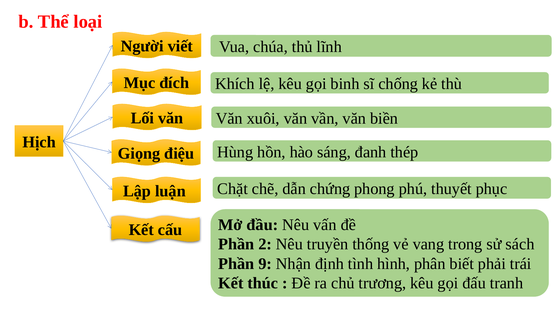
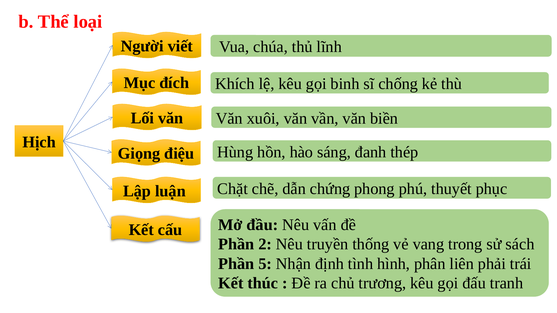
9: 9 -> 5
biết: biết -> liên
